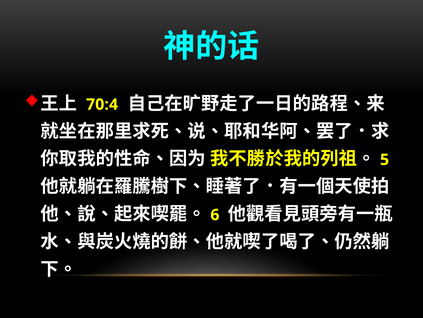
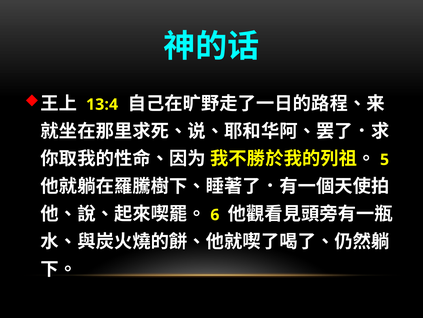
70:4: 70:4 -> 13:4
